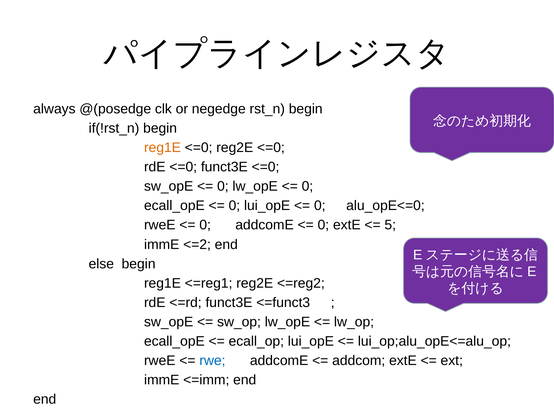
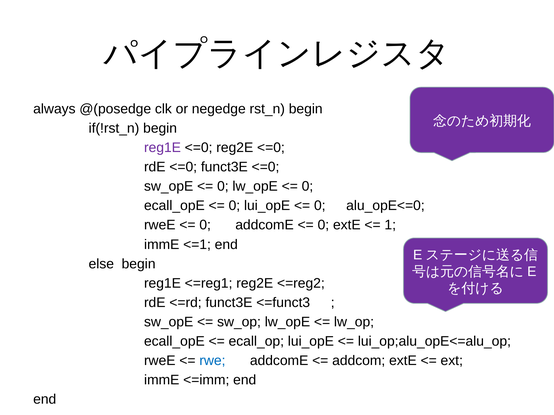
reg1E at (162, 148) colour: orange -> purple
5: 5 -> 1
<=2: <=2 -> <=1
